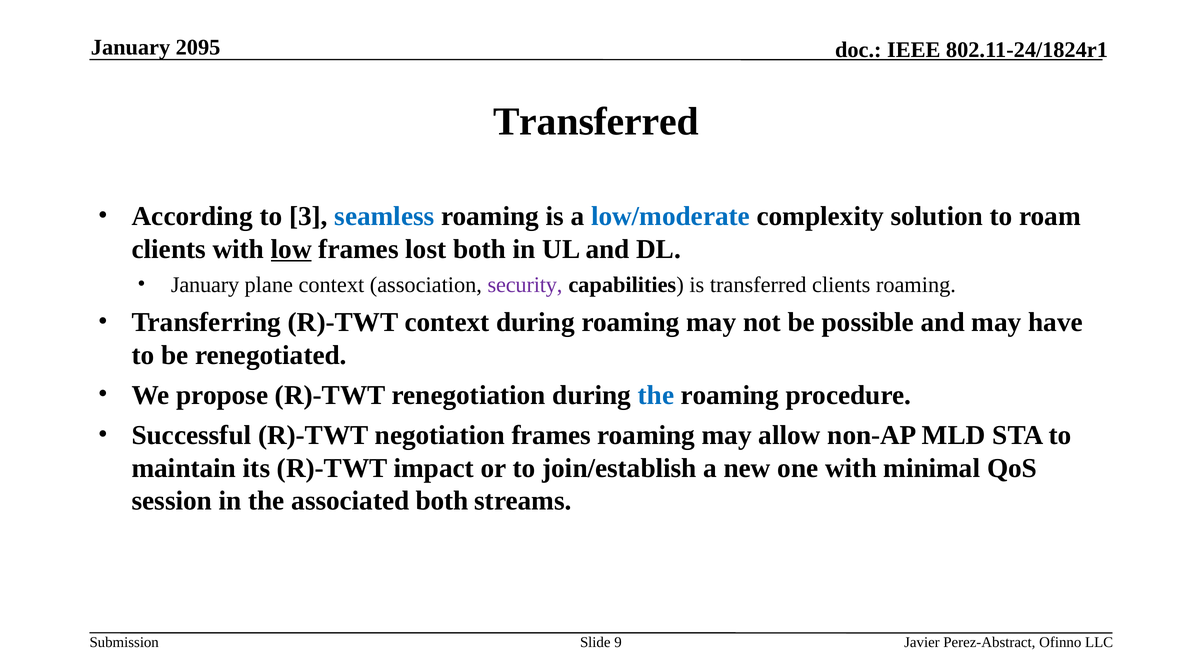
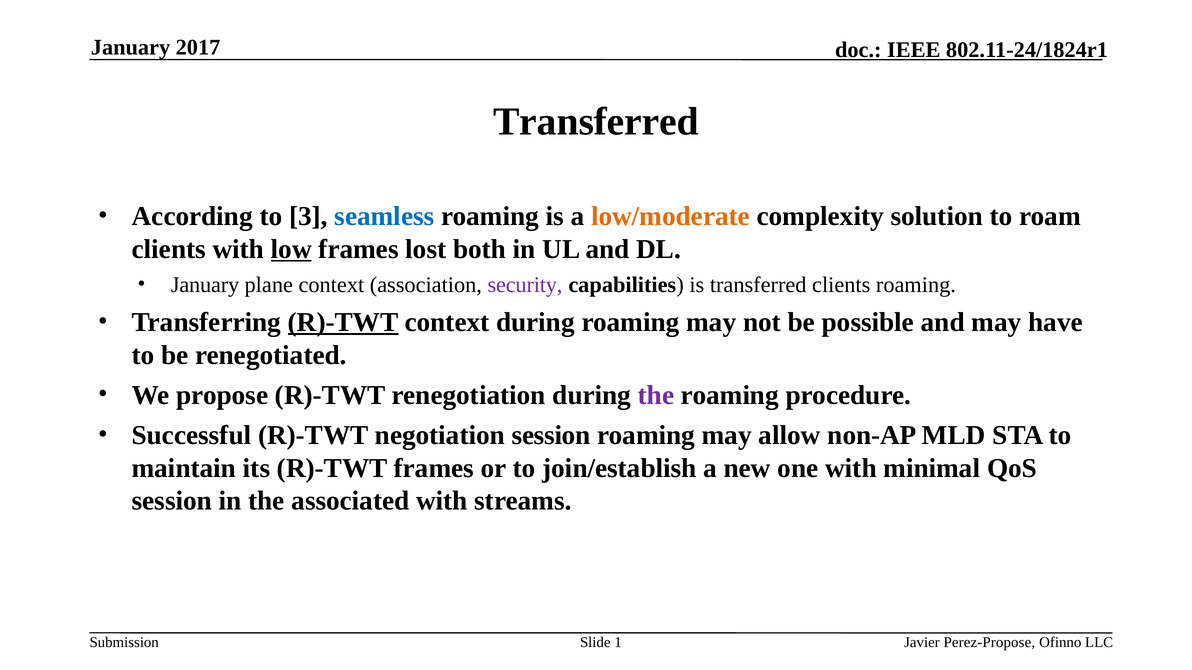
2095: 2095 -> 2017
low/moderate colour: blue -> orange
R)-TWT at (343, 323) underline: none -> present
the at (656, 396) colour: blue -> purple
negotiation frames: frames -> session
R)-TWT impact: impact -> frames
associated both: both -> with
9: 9 -> 1
Perez-Abstract: Perez-Abstract -> Perez-Propose
